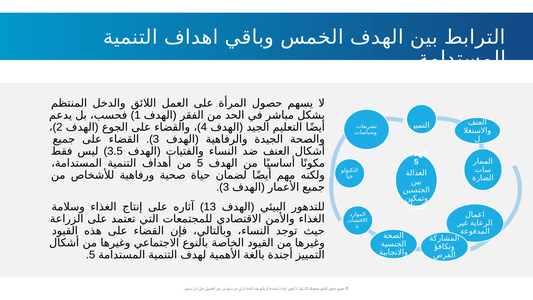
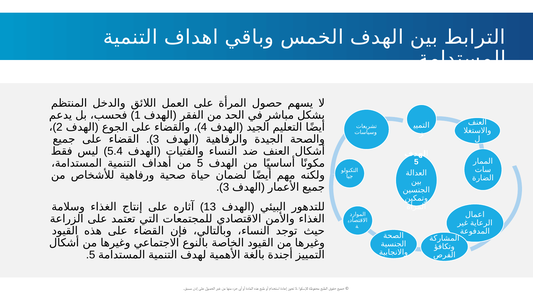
3.5: 3.5 -> 5.4
